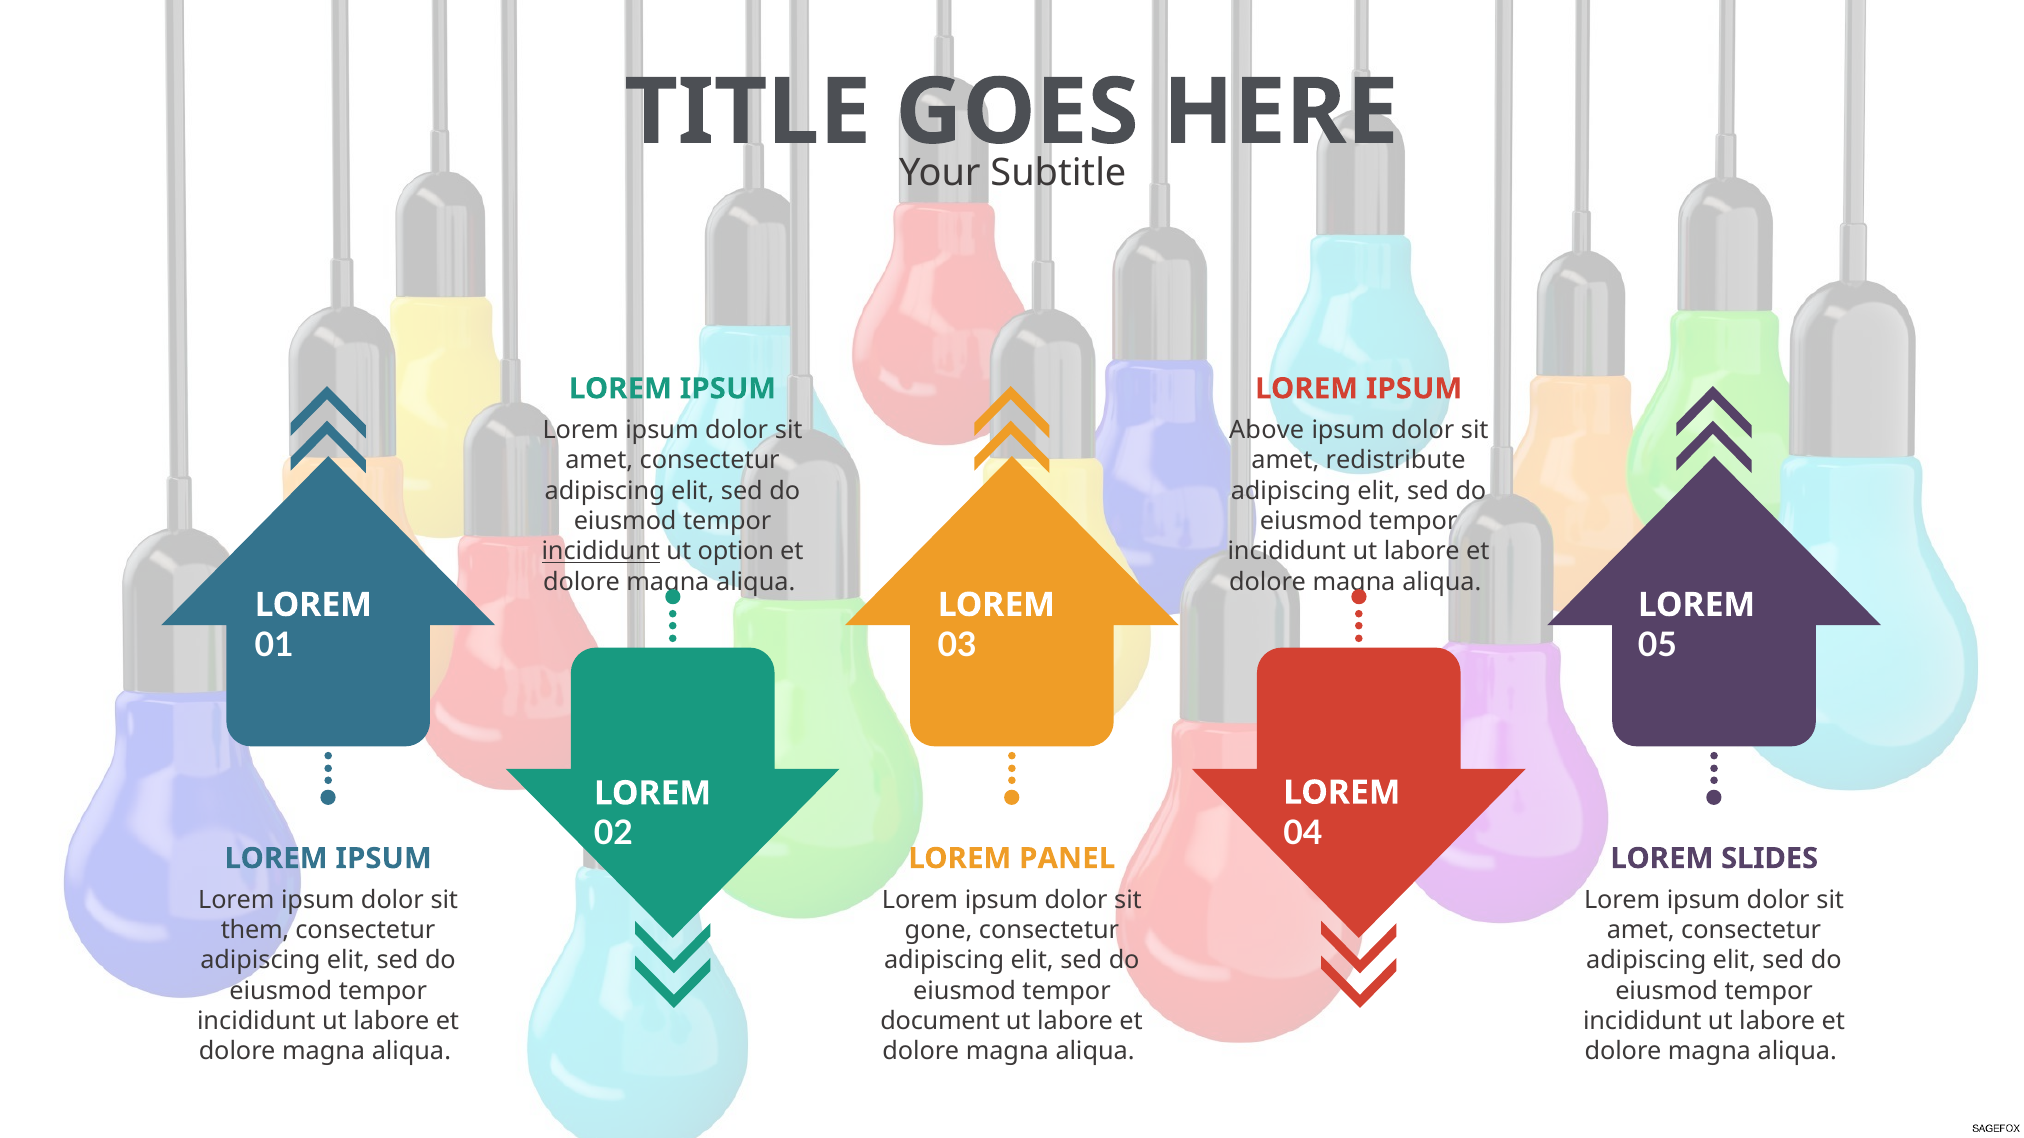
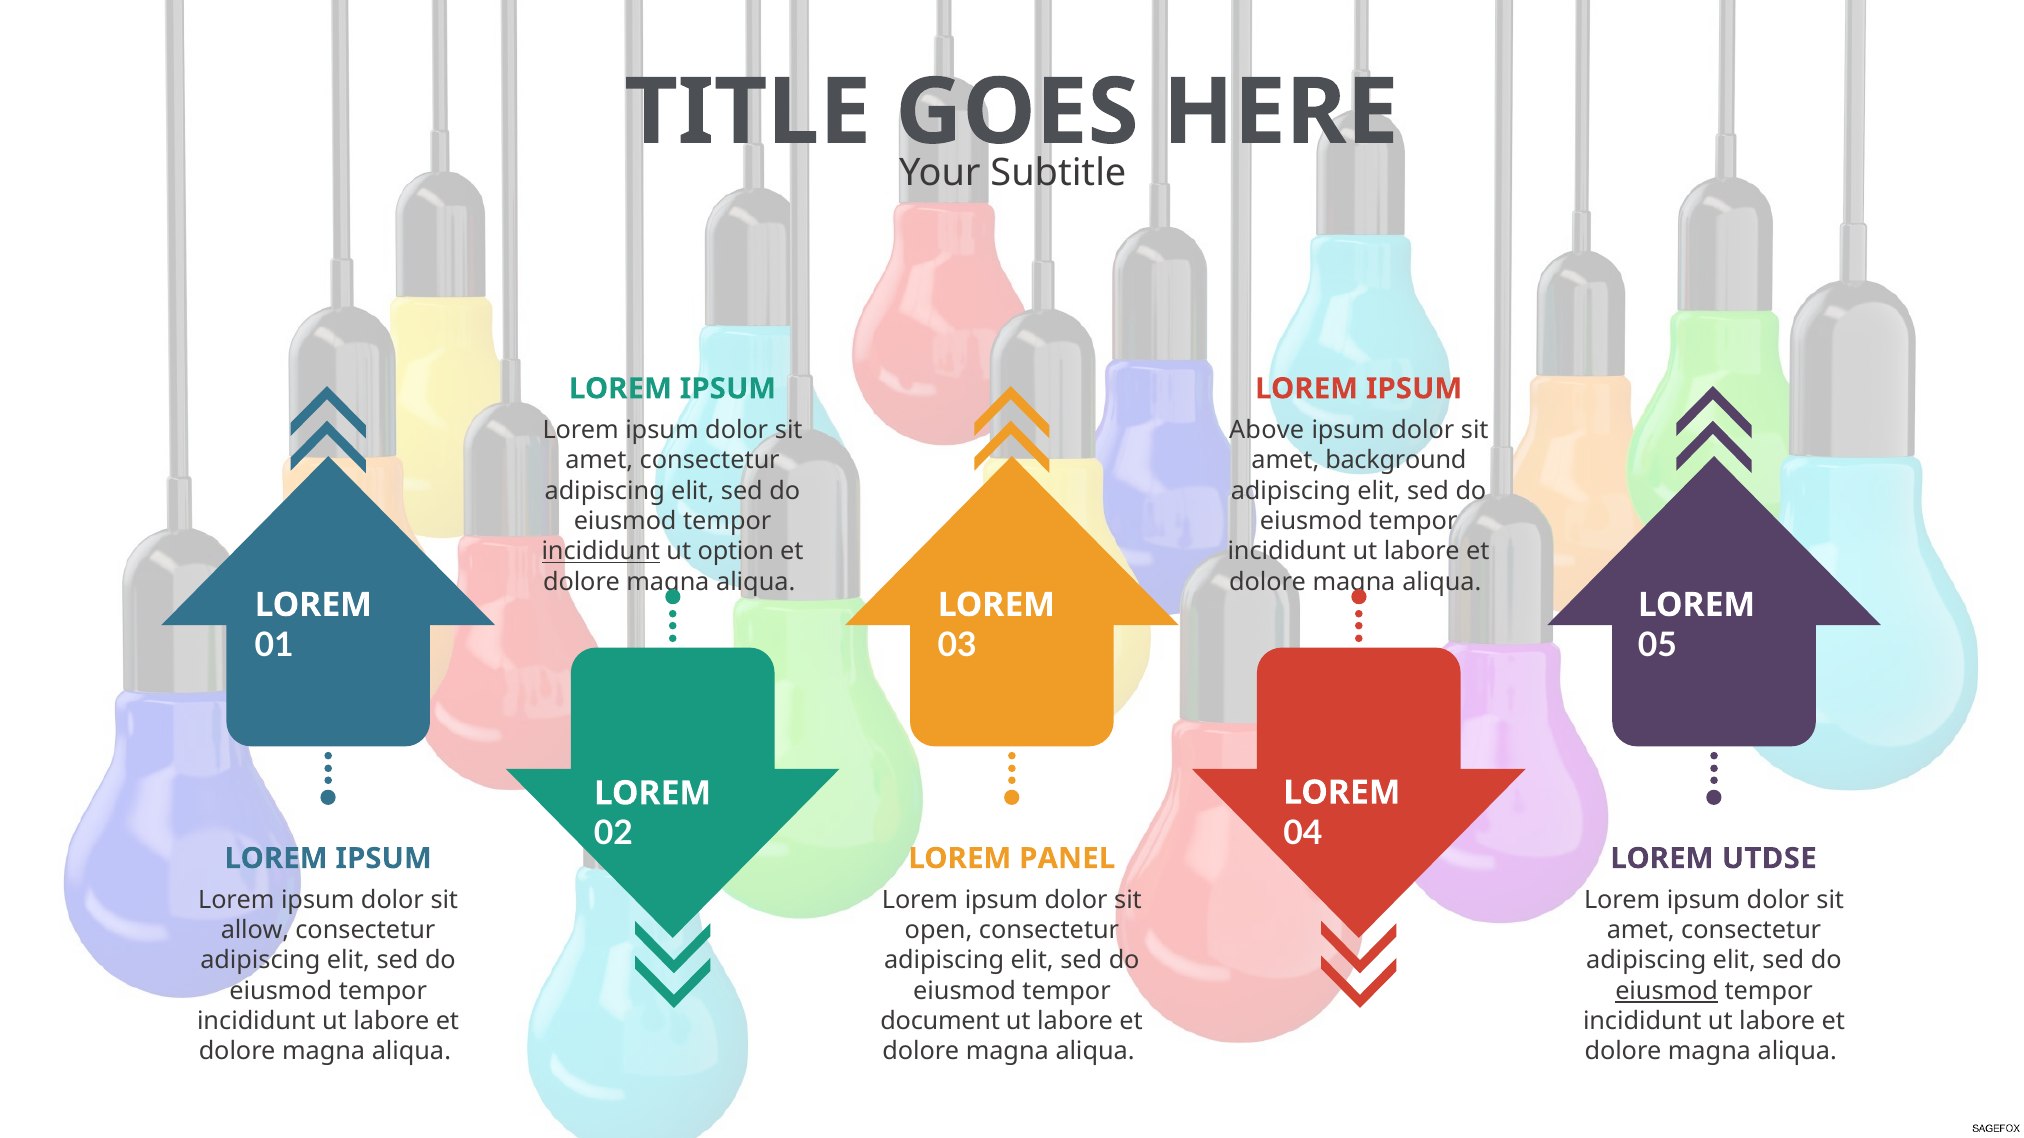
redistribute: redistribute -> background
SLIDES: SLIDES -> UTDSE
them: them -> allow
gone: gone -> open
eiusmod at (1667, 991) underline: none -> present
